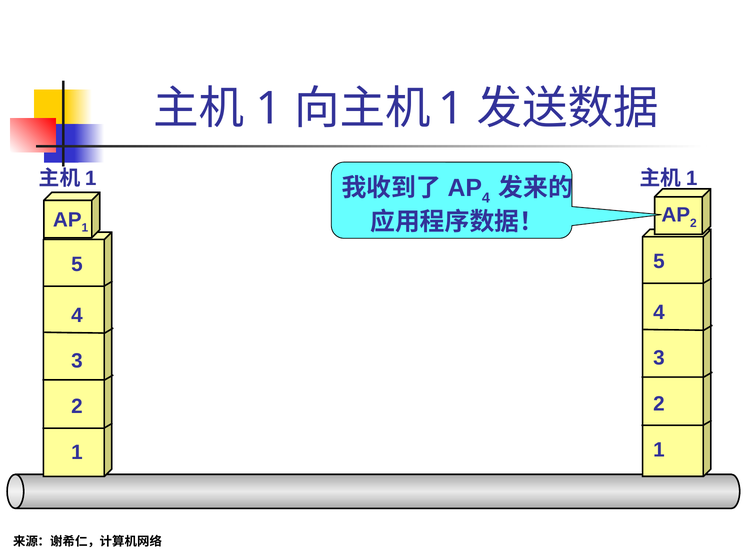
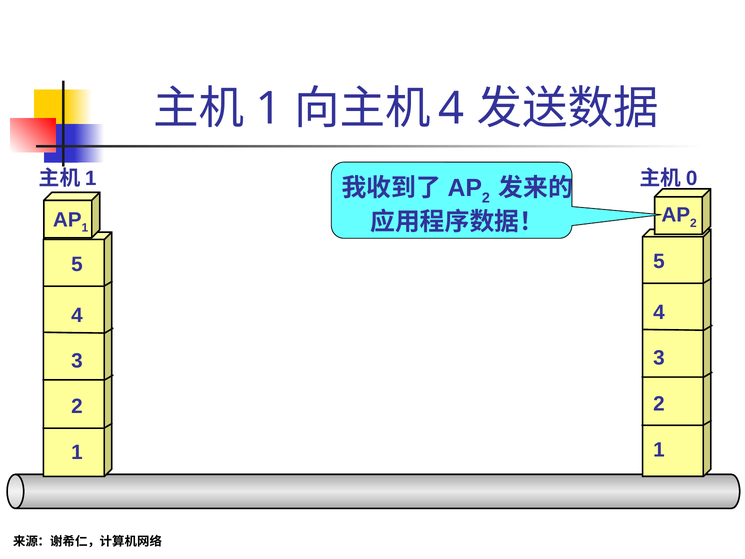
1 at (451, 109): 1 -> 4
1 at (692, 178): 1 -> 0
4 at (486, 198): 4 -> 2
